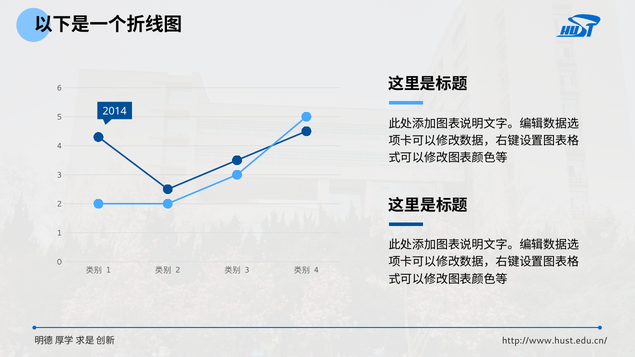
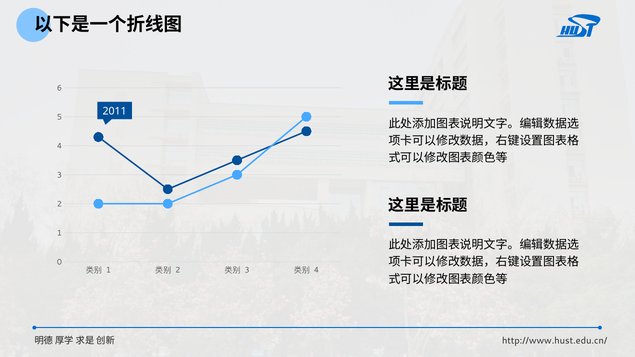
2014: 2014 -> 2011
